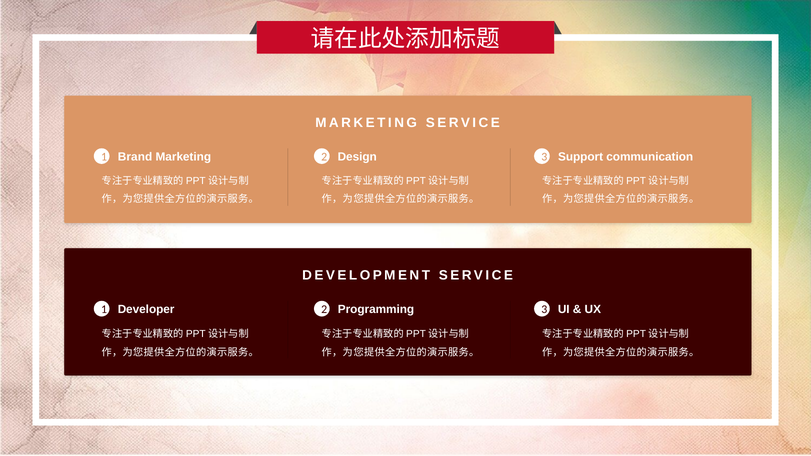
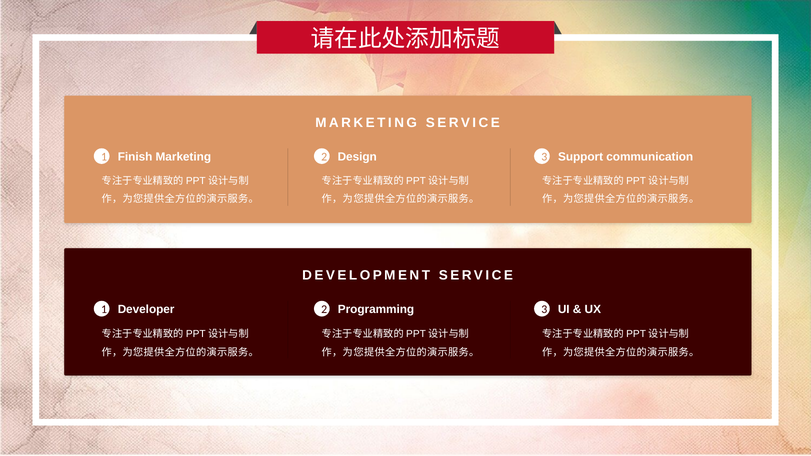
Brand: Brand -> Finish
